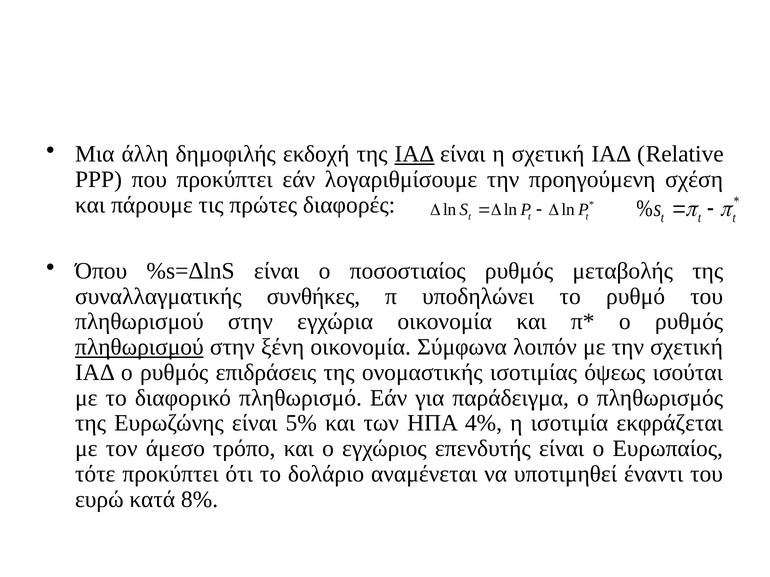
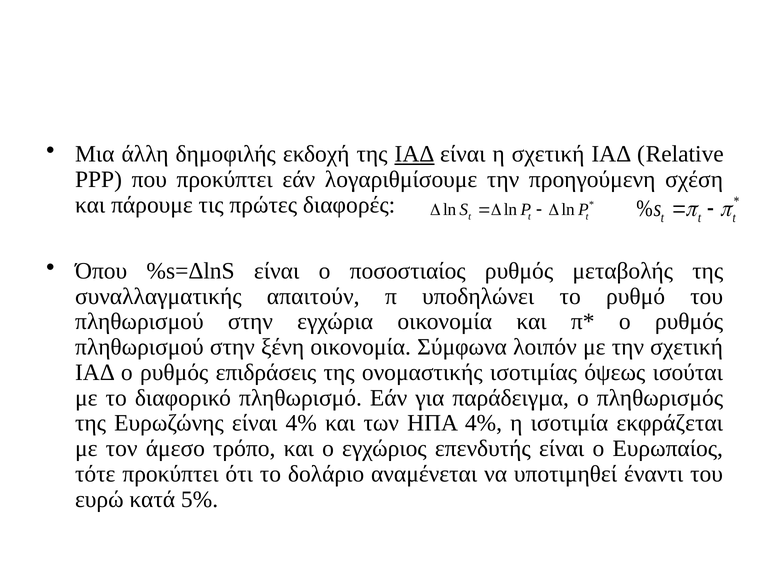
συνθήκες: συνθήκες -> απαιτούν
πληθωρισμού at (139, 347) underline: present -> none
είναι 5%: 5% -> 4%
8%: 8% -> 5%
